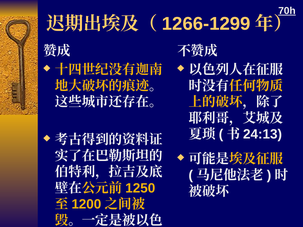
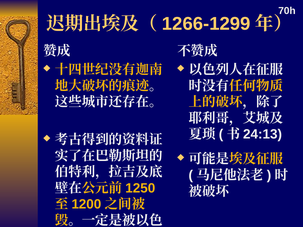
70h underline: present -> none
